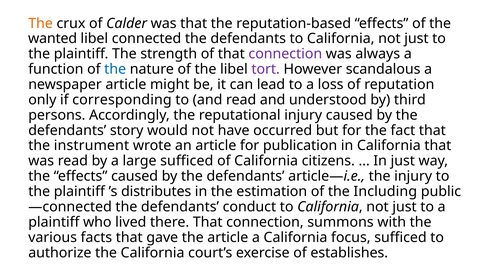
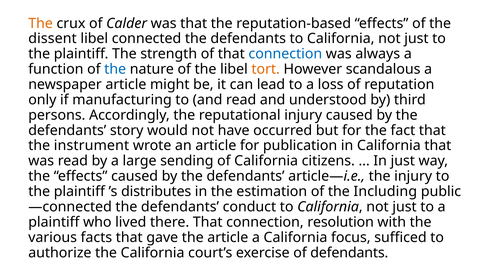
wanted: wanted -> dissent
connection at (285, 54) colour: purple -> blue
tort colour: purple -> orange
corresponding: corresponding -> manufacturing
large sufficed: sufficed -> sending
summons: summons -> resolution
of establishes: establishes -> defendants
